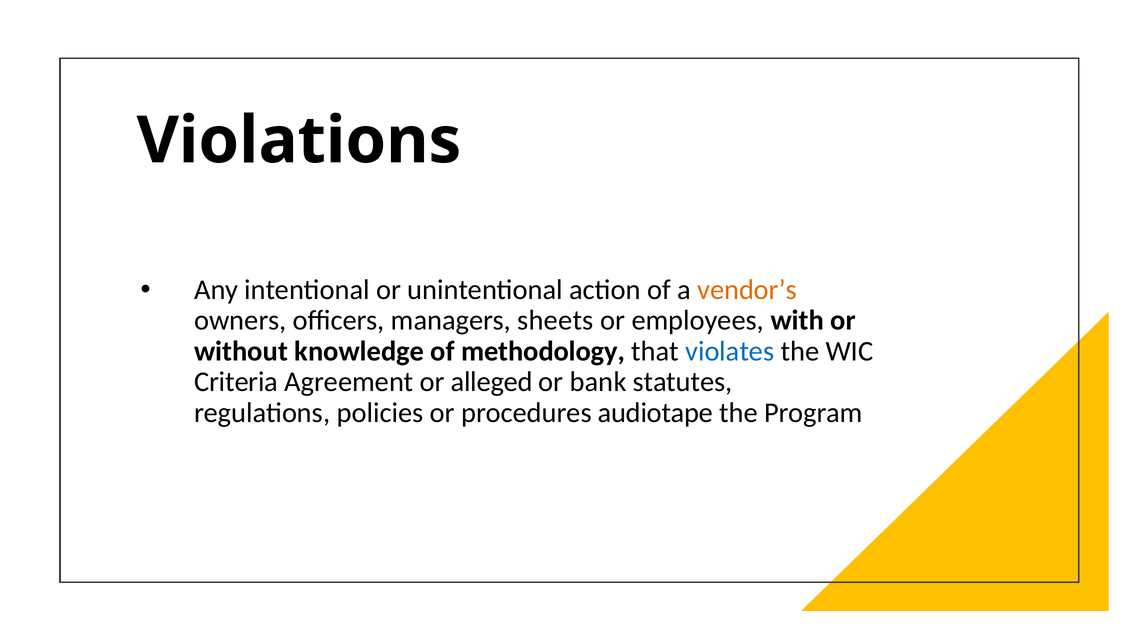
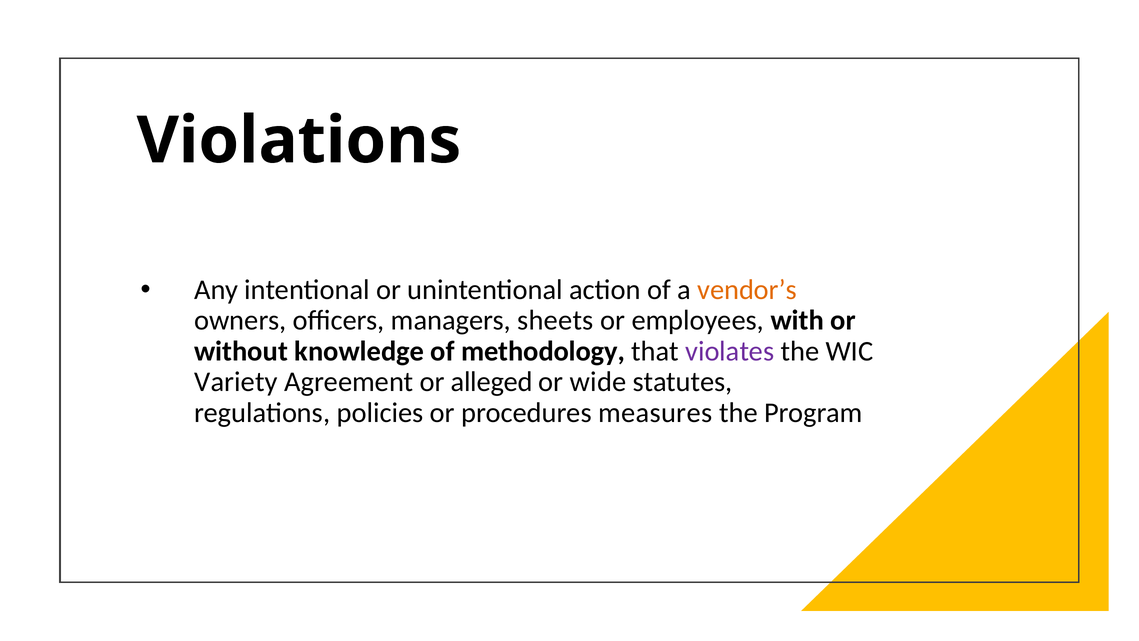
violates colour: blue -> purple
Criteria: Criteria -> Variety
bank: bank -> wide
audiotape: audiotape -> measures
